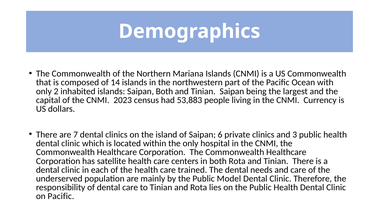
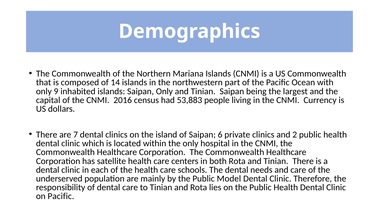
2: 2 -> 9
Saipan Both: Both -> Only
2023: 2023 -> 2016
3: 3 -> 2
trained: trained -> schools
